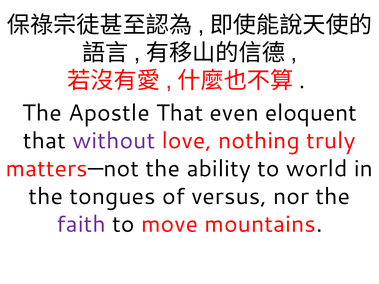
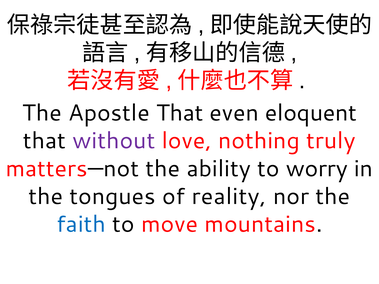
world: world -> worry
versus: versus -> reality
faith colour: purple -> blue
